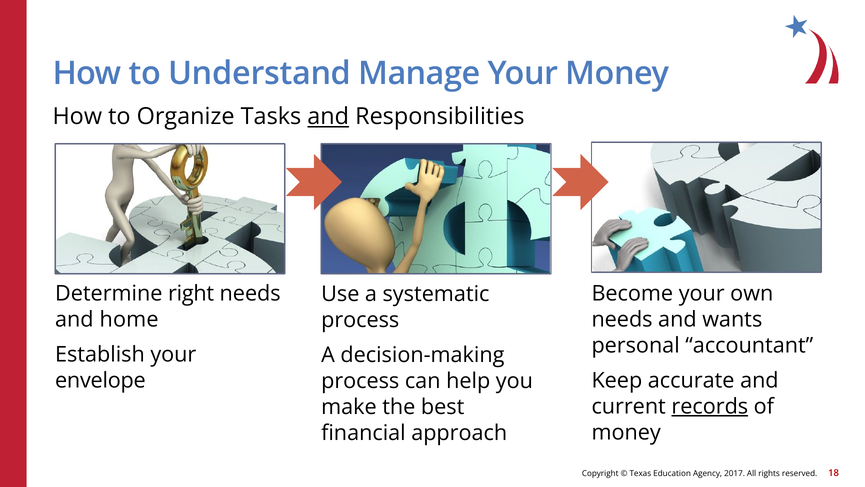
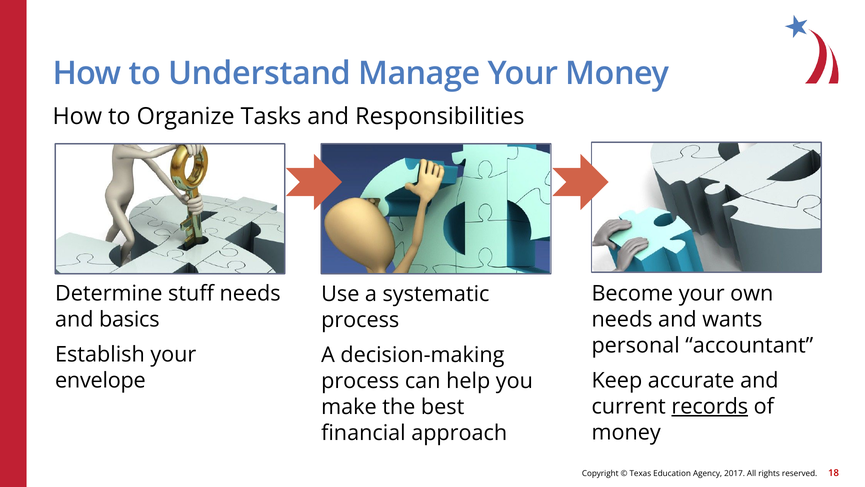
and at (328, 116) underline: present -> none
right: right -> stuff
home: home -> basics
